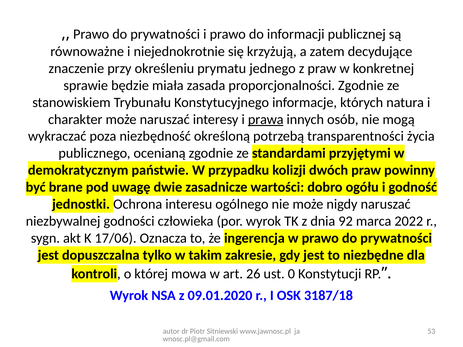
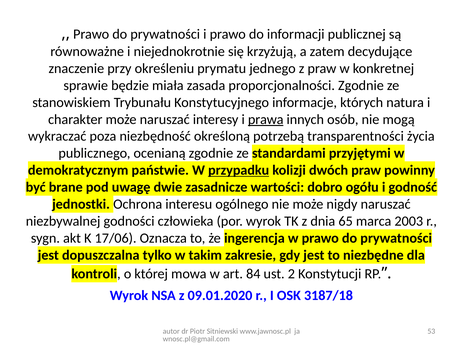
przypadku underline: none -> present
92: 92 -> 65
2022: 2022 -> 2003
26: 26 -> 84
0: 0 -> 2
